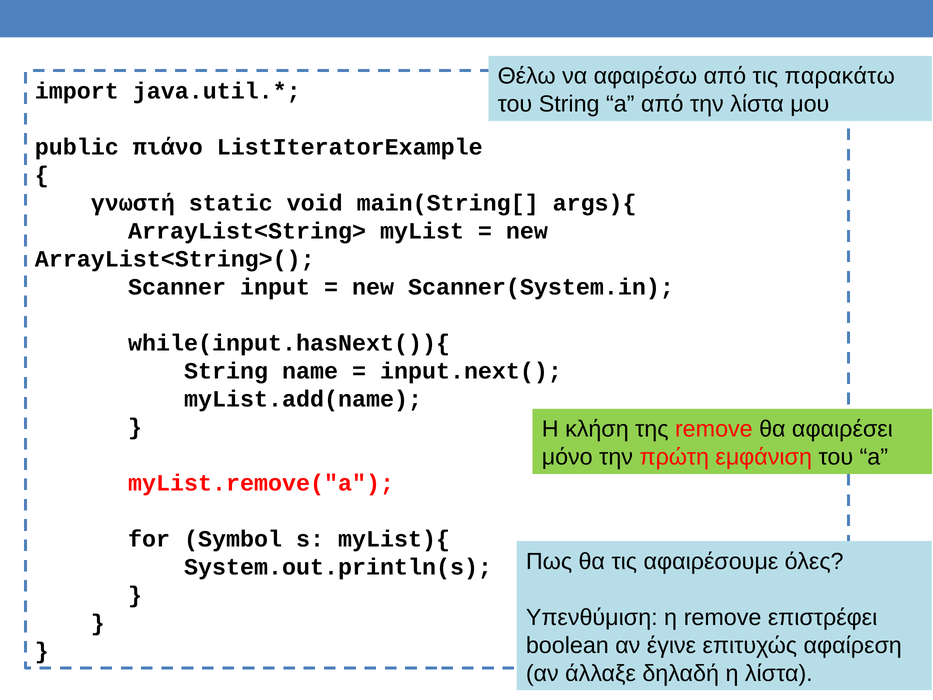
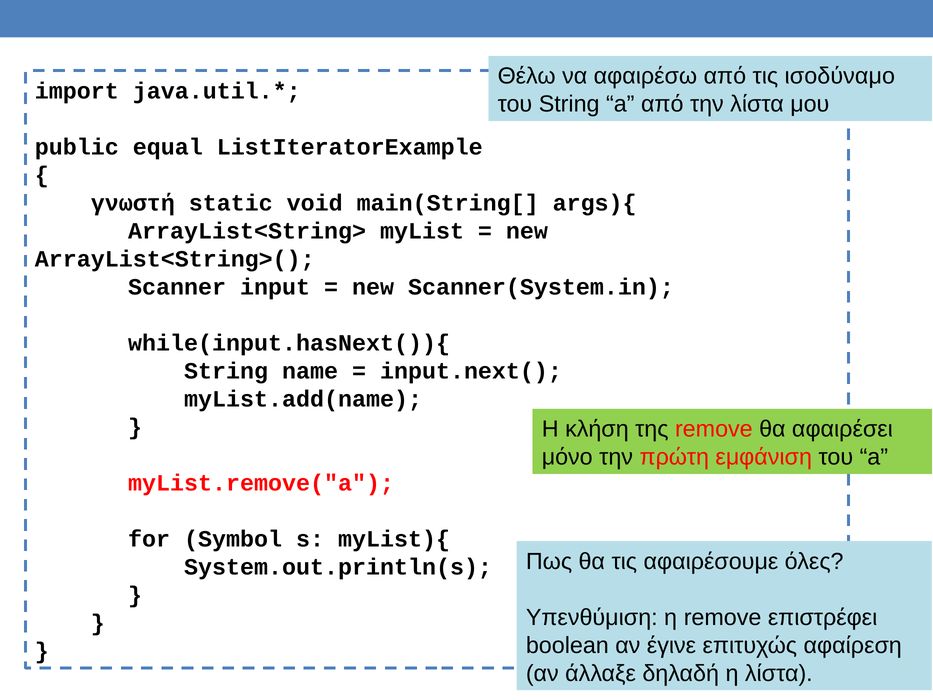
παρακάτω: παρακάτω -> ισοδύναμο
πιάνο: πιάνο -> equal
